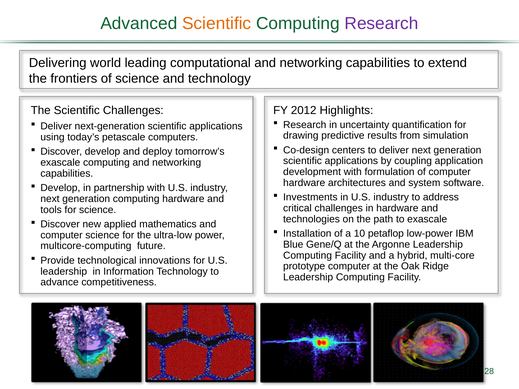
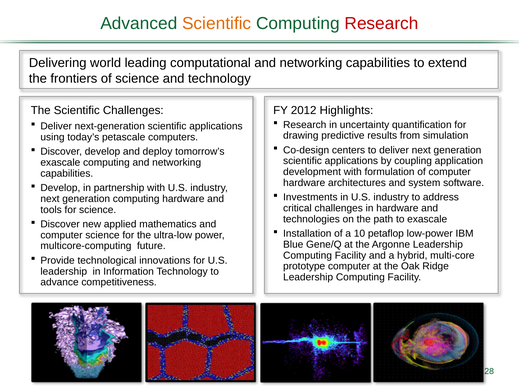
Research at (382, 24) colour: purple -> red
